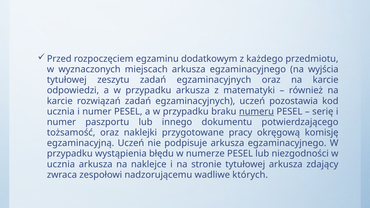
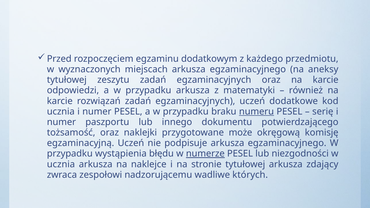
wyjścia: wyjścia -> aneksy
pozostawia: pozostawia -> dodatkowe
pracy: pracy -> może
numerze underline: none -> present
